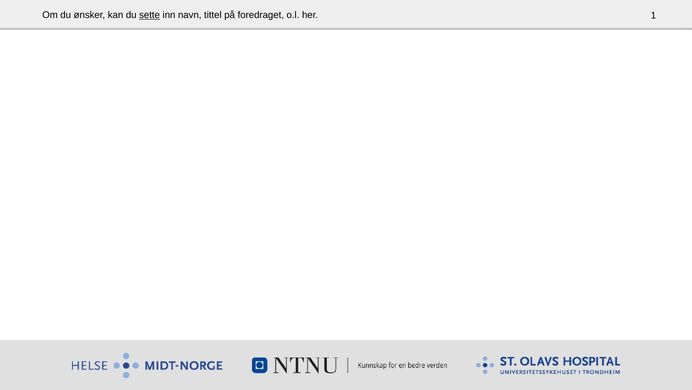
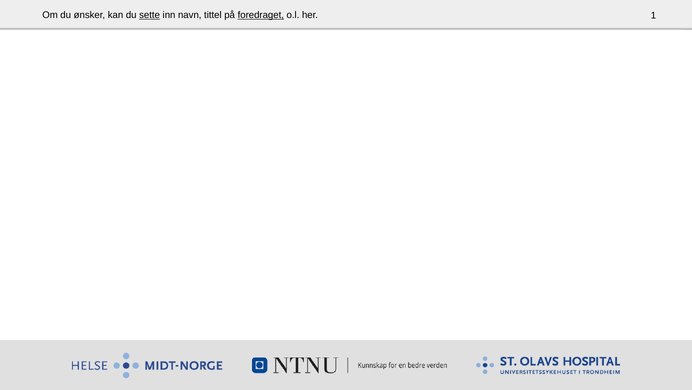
foredraget underline: none -> present
